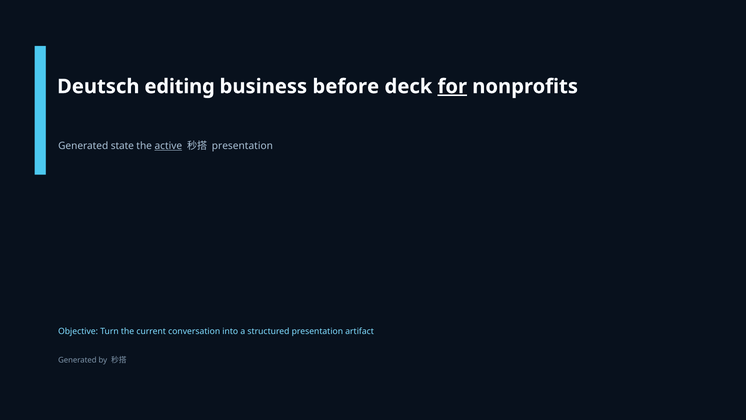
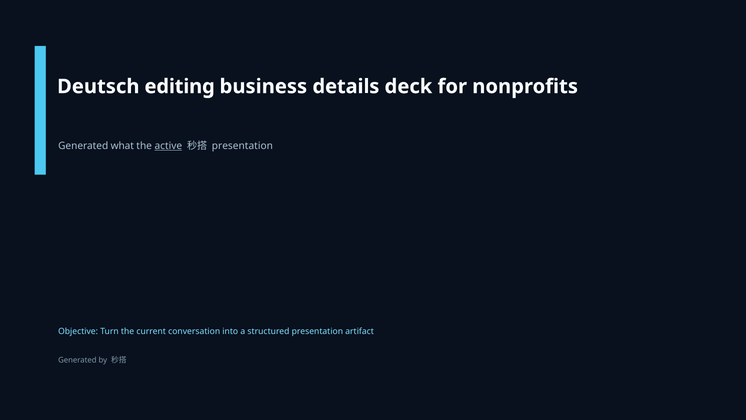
before: before -> details
for underline: present -> none
state: state -> what
